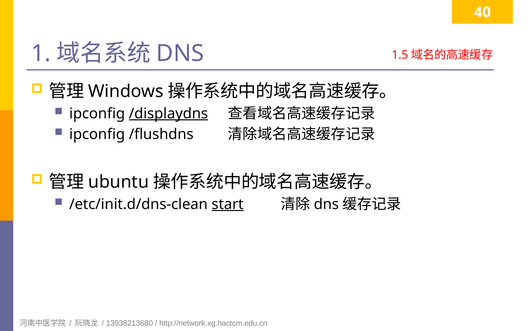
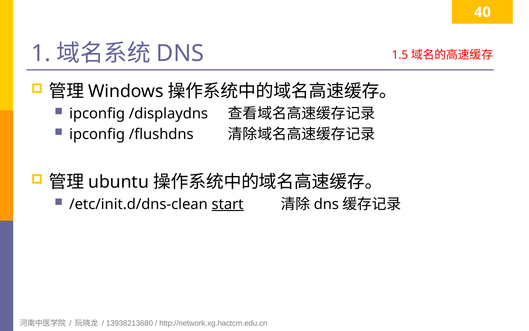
/displaydns underline: present -> none
